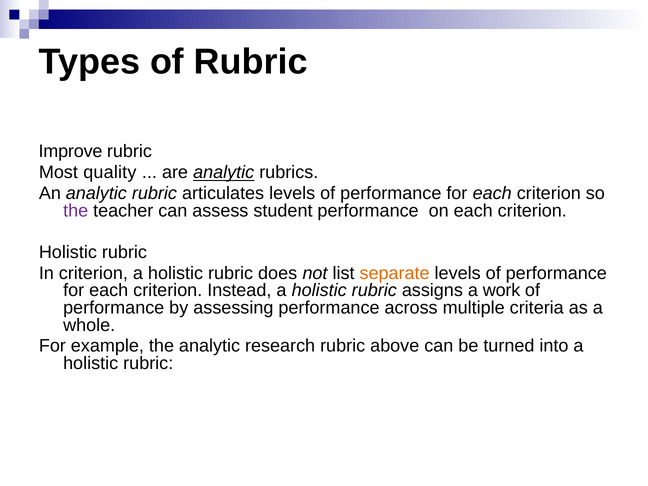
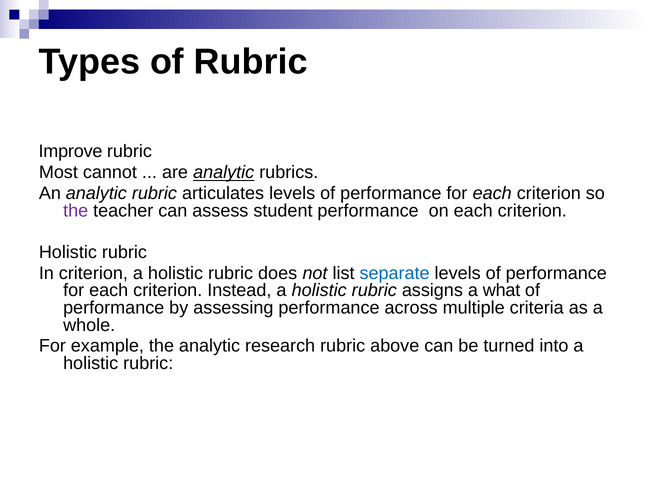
quality: quality -> cannot
separate colour: orange -> blue
work: work -> what
